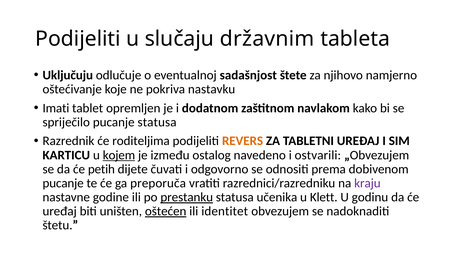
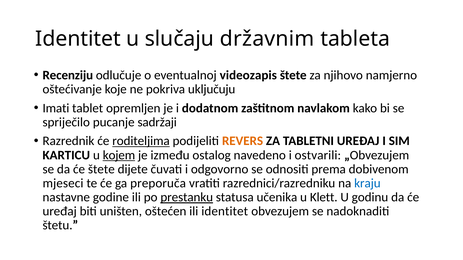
Podijeliti at (78, 39): Podijeliti -> Identitet
Uključuju: Uključuju -> Recenziju
sadašnjost: sadašnjost -> videozapis
nastavku: nastavku -> uključuju
pucanje statusa: statusa -> sadržaji
roditeljima underline: none -> present
će petih: petih -> štete
pucanje at (63, 183): pucanje -> mjeseci
kraju colour: purple -> blue
oštećen underline: present -> none
